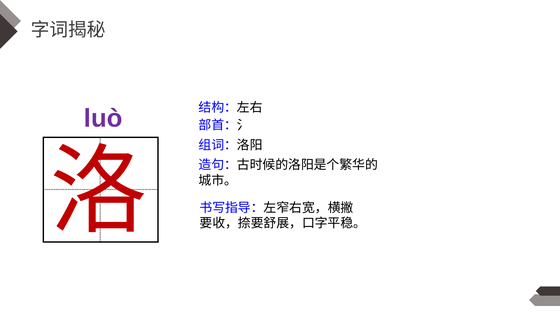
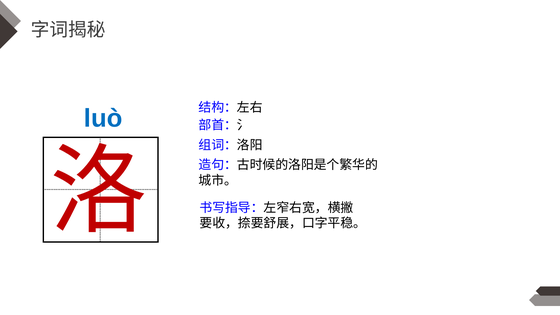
luò colour: purple -> blue
